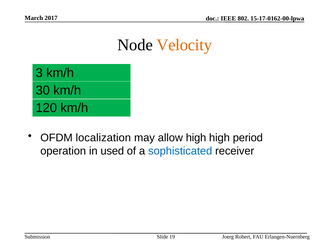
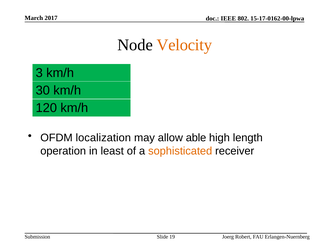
allow high: high -> able
period: period -> length
used: used -> least
sophisticated colour: blue -> orange
